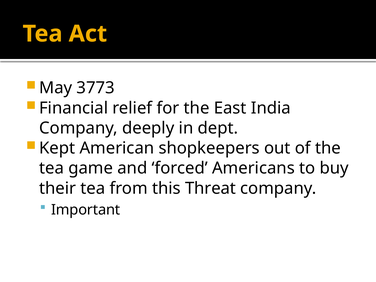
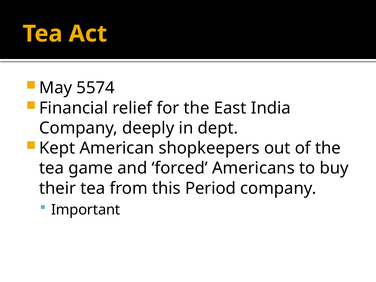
3773: 3773 -> 5574
Threat: Threat -> Period
